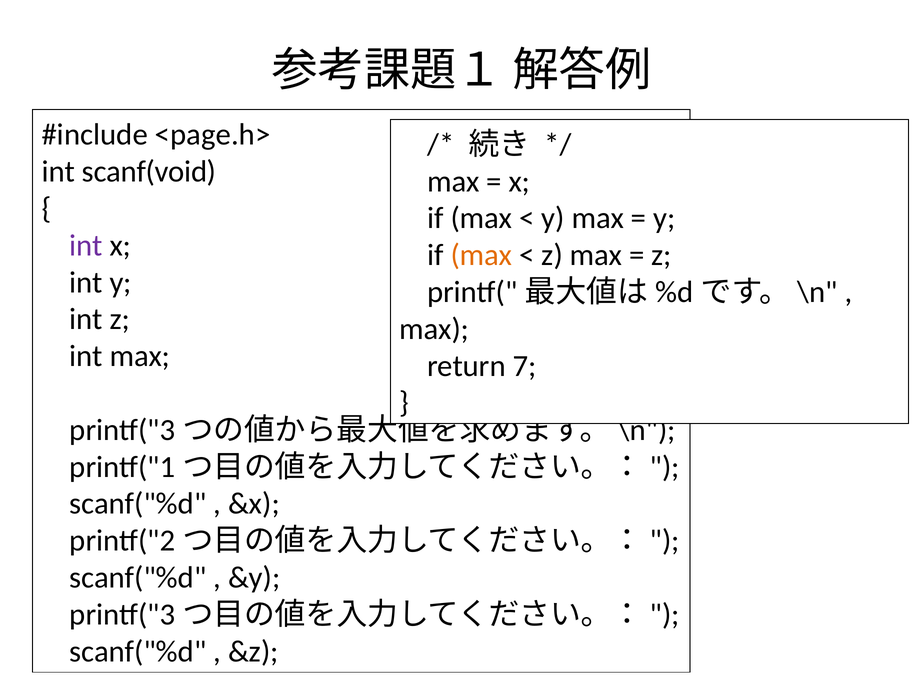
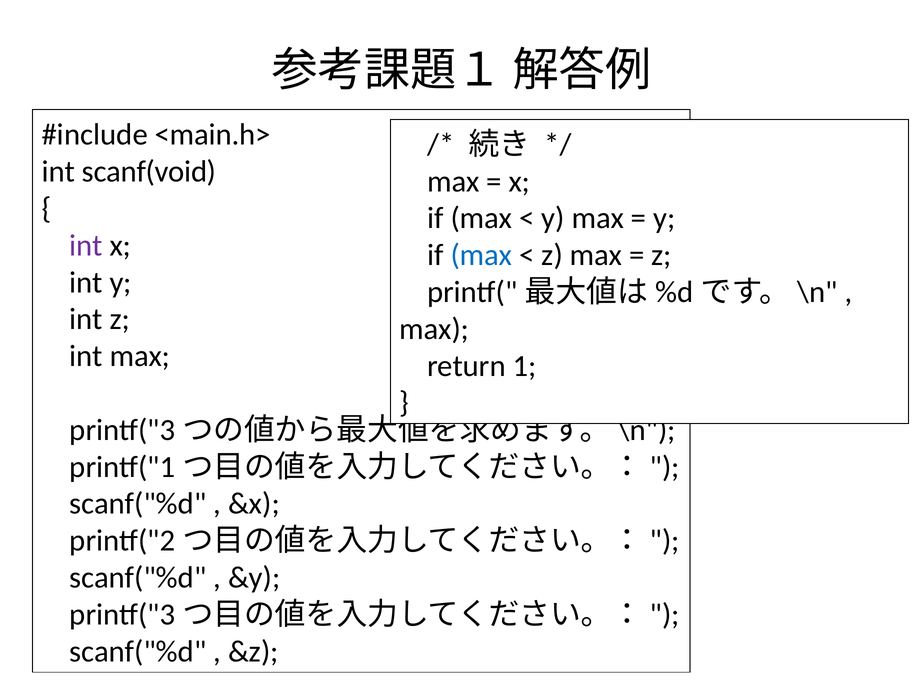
<page.h>: <page.h> -> <main.h>
max at (481, 255) colour: orange -> blue
7: 7 -> 1
